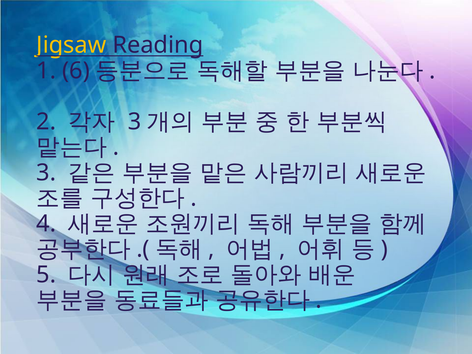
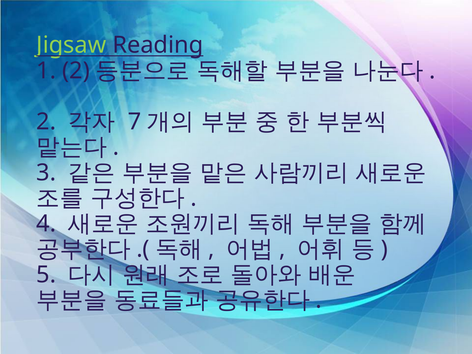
Jigsaw colour: yellow -> light green
1 6: 6 -> 2
3 at (135, 122): 3 -> 7
